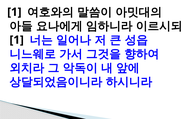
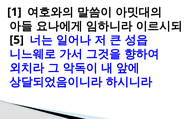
1 at (17, 40): 1 -> 5
